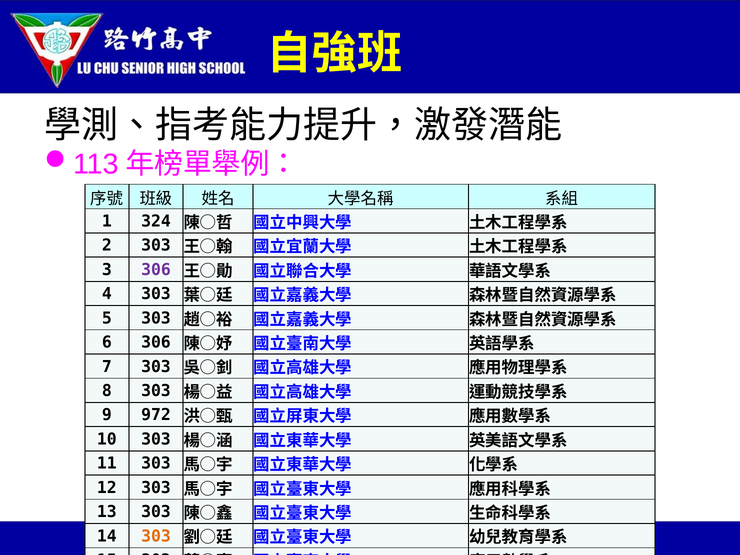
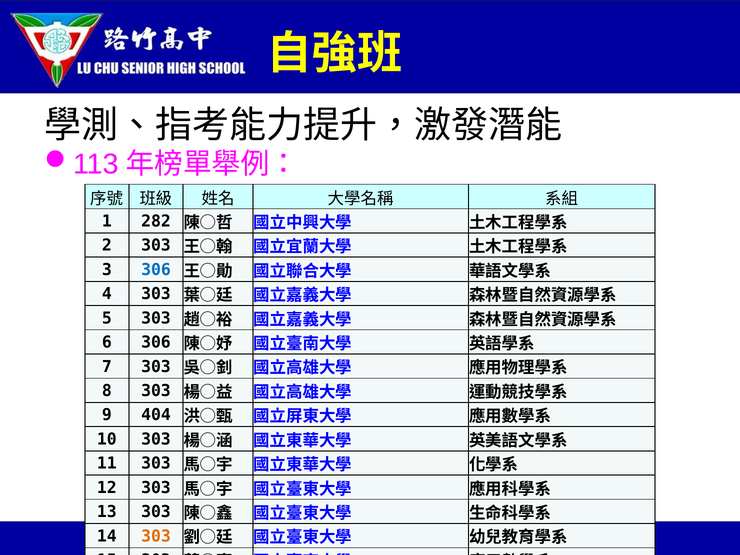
324: 324 -> 282
306 at (156, 270) colour: purple -> blue
972: 972 -> 404
